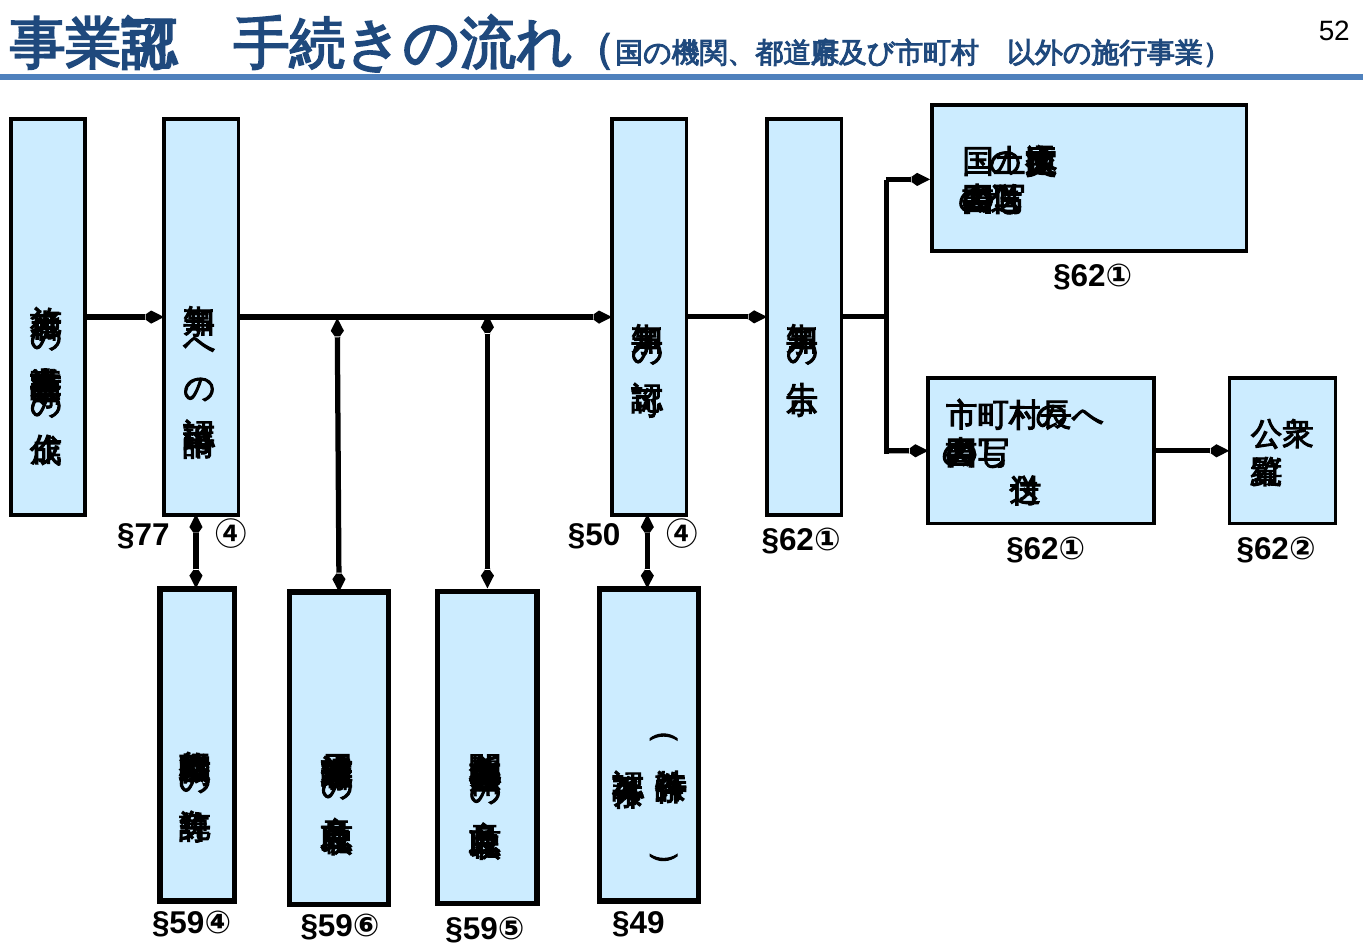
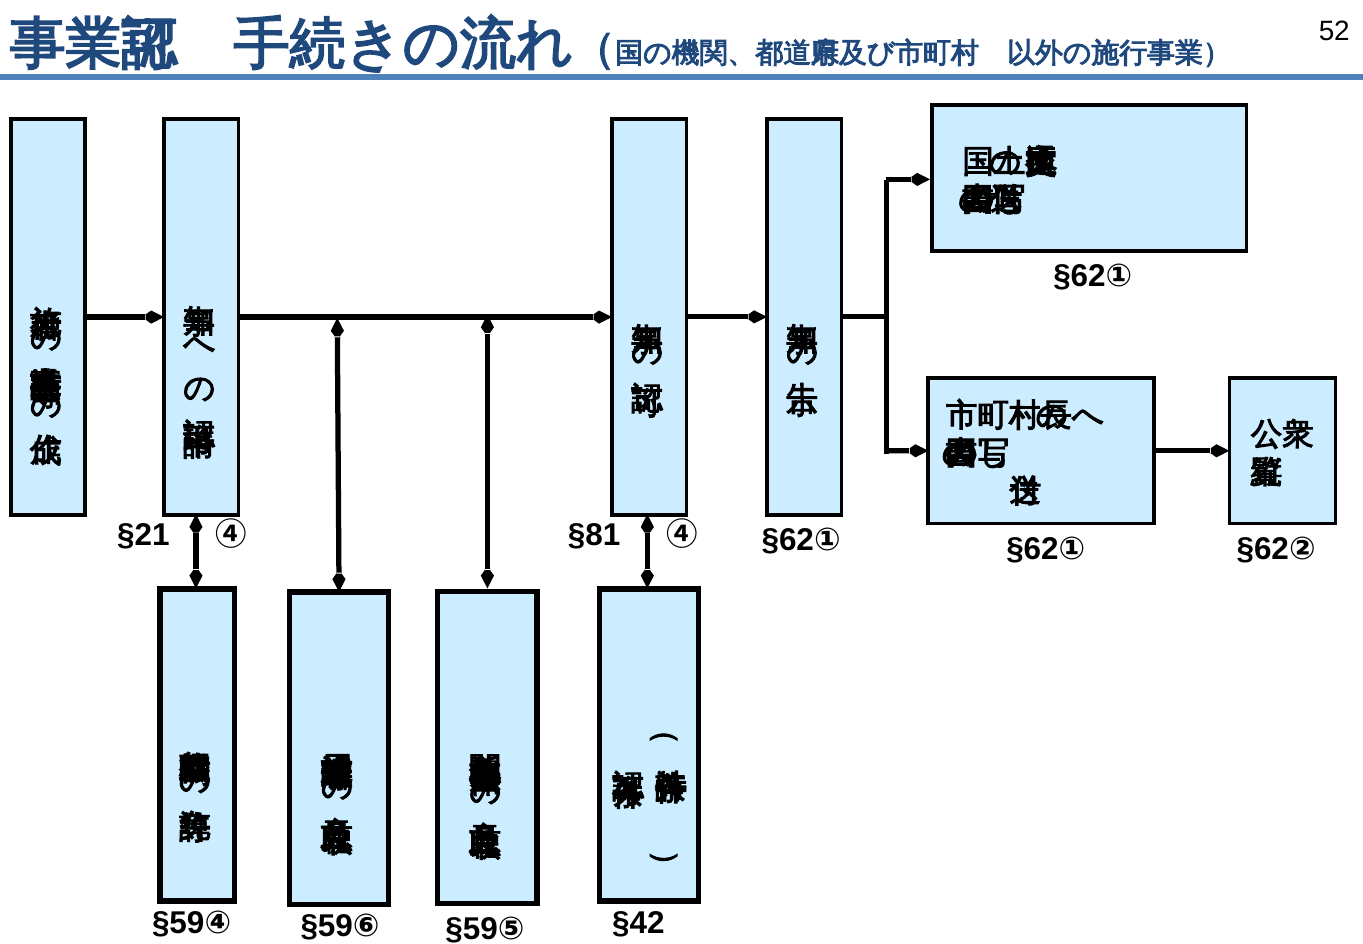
§77: §77 -> §21
§50: §50 -> §81
§49: §49 -> §42
